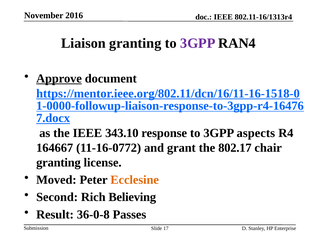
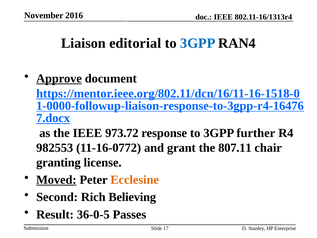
Liaison granting: granting -> editorial
3GPP at (198, 43) colour: purple -> blue
343.10: 343.10 -> 973.72
aspects: aspects -> further
164667: 164667 -> 982553
802.17: 802.17 -> 807.11
Moved underline: none -> present
36-0-8: 36-0-8 -> 36-0-5
